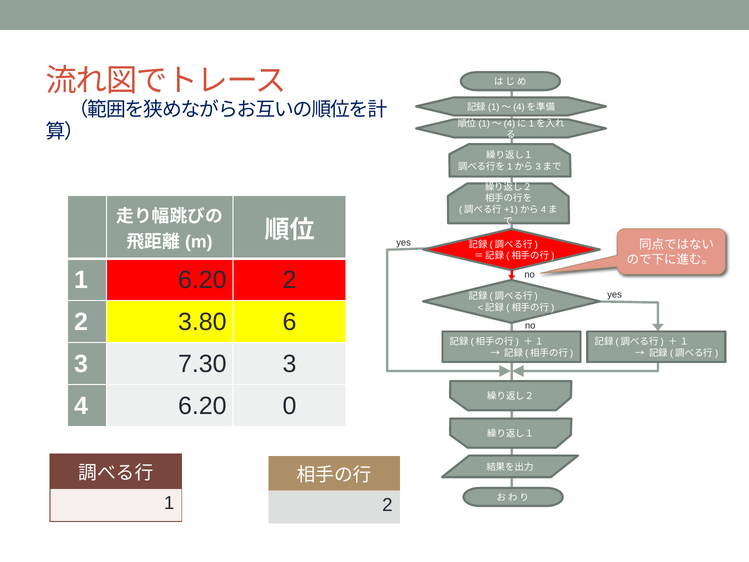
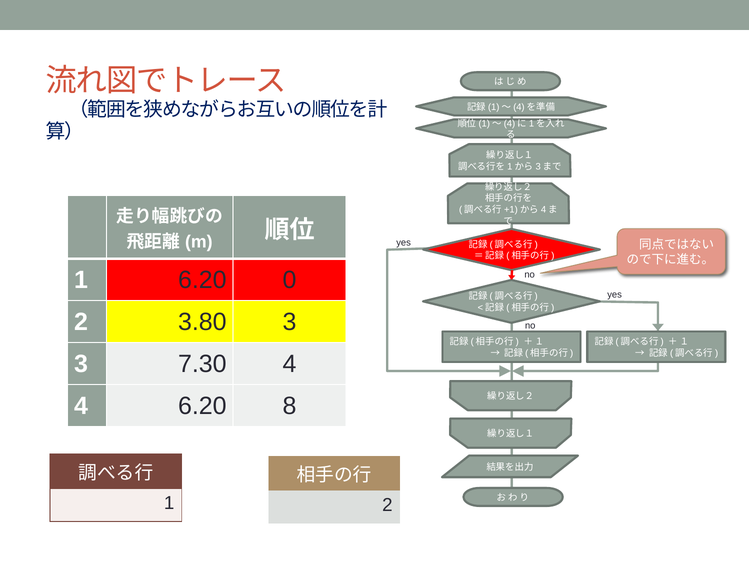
6.20 2: 2 -> 0
3.80 6: 6 -> 3
7.30 3: 3 -> 4
0: 0 -> 8
